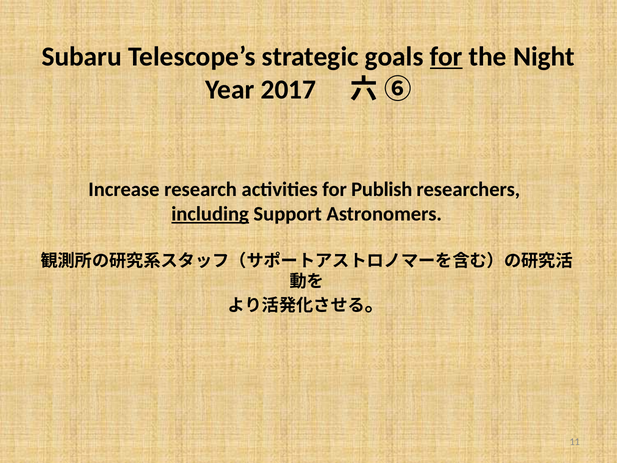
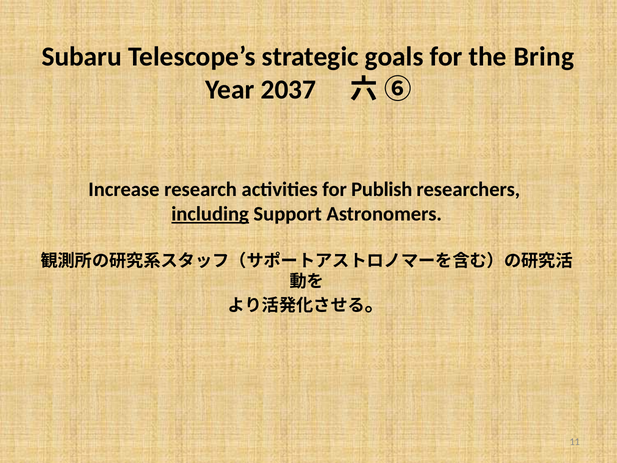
for at (446, 57) underline: present -> none
Night: Night -> Bring
2017: 2017 -> 2037
